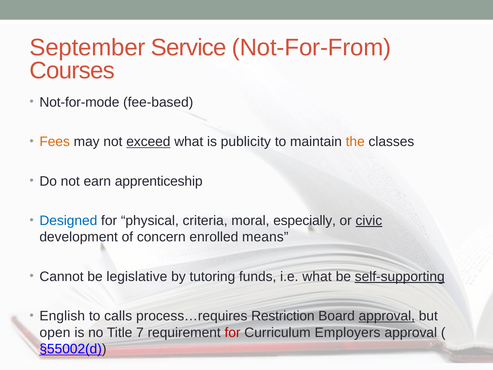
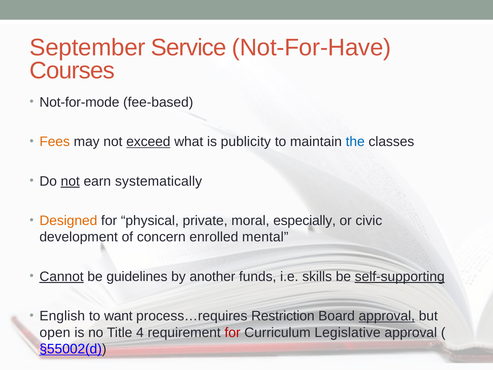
Not-For-From: Not-For-From -> Not-For-Have
the colour: orange -> blue
not at (70, 181) underline: none -> present
apprenticeship: apprenticeship -> systematically
Designed colour: blue -> orange
criteria: criteria -> private
civic underline: present -> none
means: means -> mental
Cannot underline: none -> present
legislative: legislative -> guidelines
tutoring: tutoring -> another
i.e what: what -> skills
calls: calls -> want
7: 7 -> 4
Employers: Employers -> Legislative
